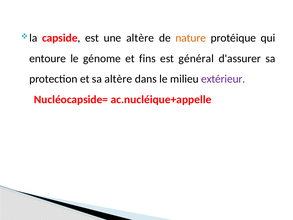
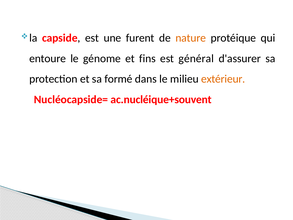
une altère: altère -> furent
sa altère: altère -> formé
extérieur colour: purple -> orange
ac.nucléique+appelle: ac.nucléique+appelle -> ac.nucléique+souvent
